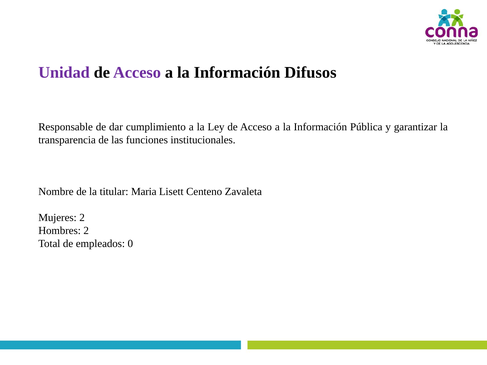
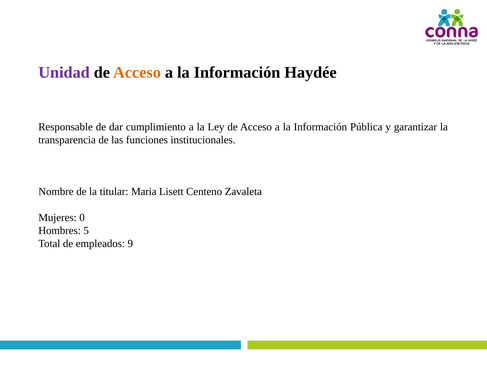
Acceso at (137, 72) colour: purple -> orange
Difusos: Difusos -> Haydée
Mujeres 2: 2 -> 0
Hombres 2: 2 -> 5
0: 0 -> 9
